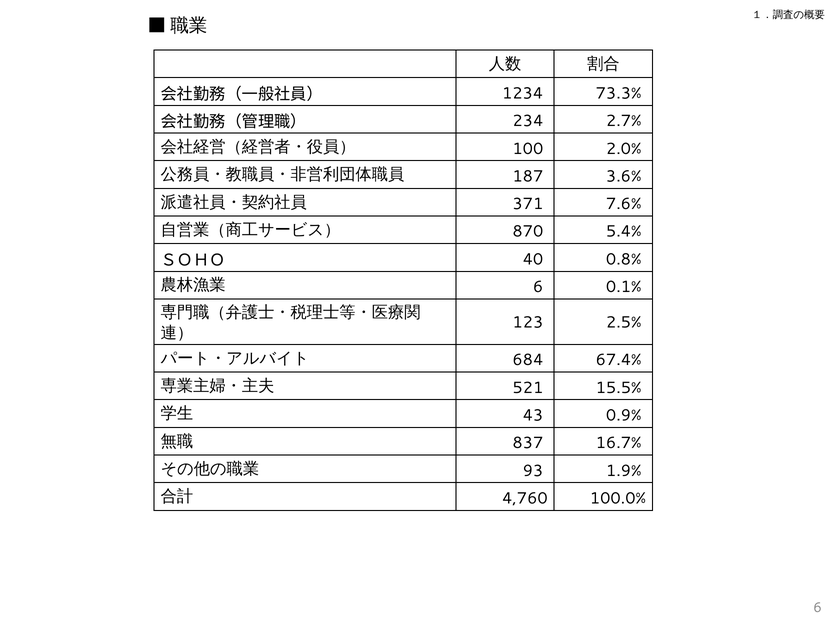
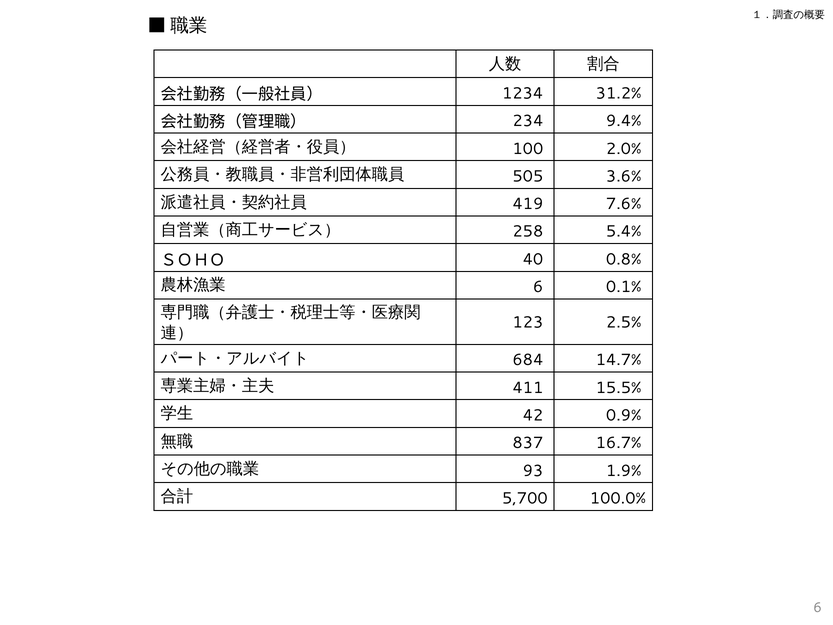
73.3%: 73.3% -> 31.2%
2.7%: 2.7% -> 9.4%
187: 187 -> 505
371: 371 -> 419
870: 870 -> 258
67.4%: 67.4% -> 14.7%
521: 521 -> 411
43: 43 -> 42
4,760: 4,760 -> 5,700
